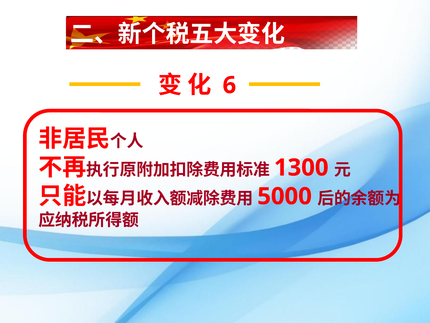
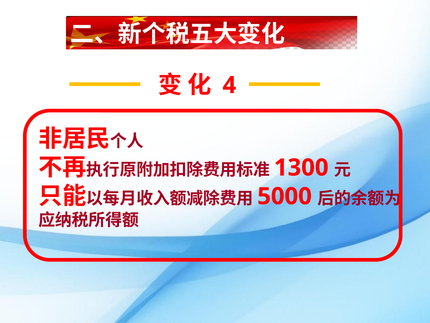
6: 6 -> 4
